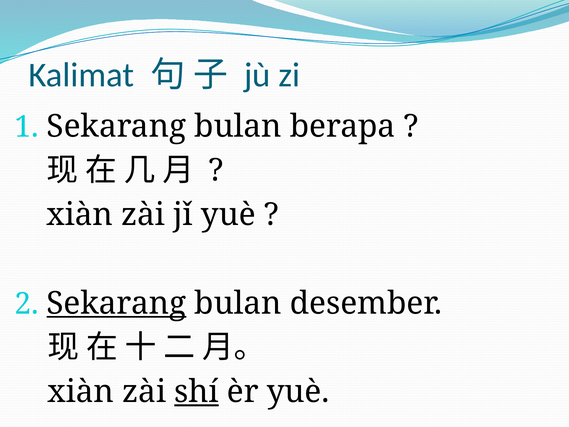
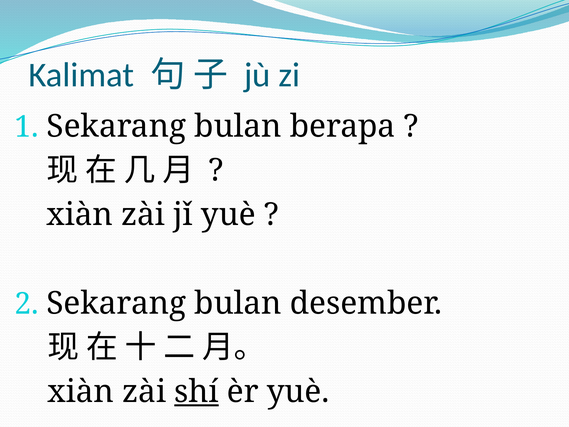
Sekarang at (116, 303) underline: present -> none
